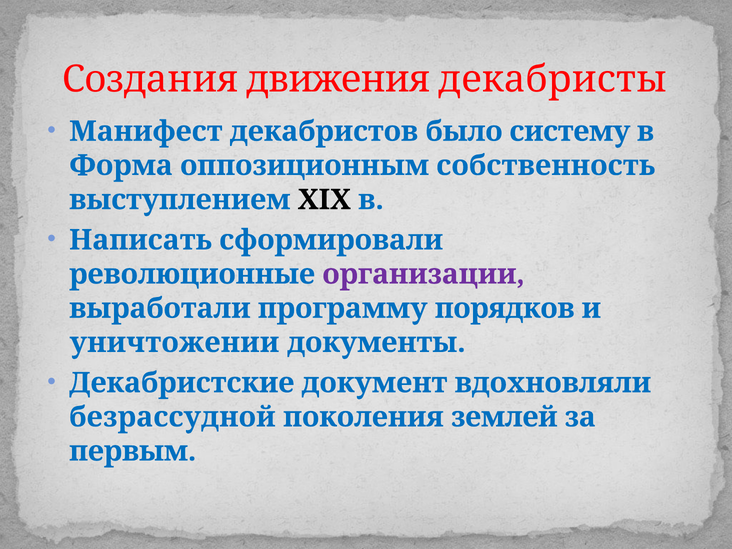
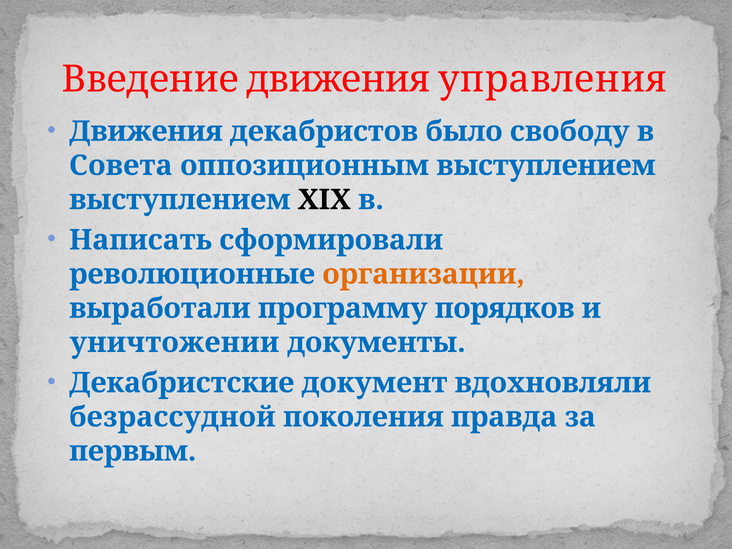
Создания: Создания -> Введение
декабристы: декабристы -> управления
Манифест at (146, 131): Манифест -> Движения
систему: систему -> свободу
Форма: Форма -> Совета
оппозиционным собственность: собственность -> выступлением
организации colour: purple -> orange
землей: землей -> правда
